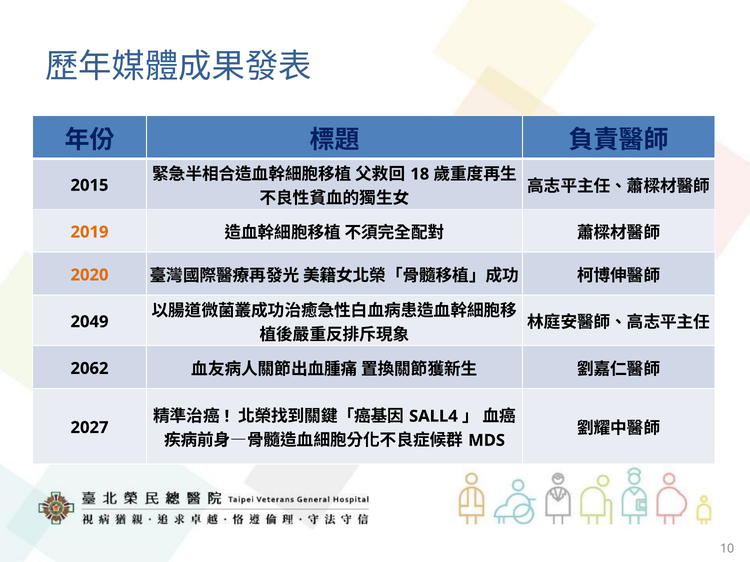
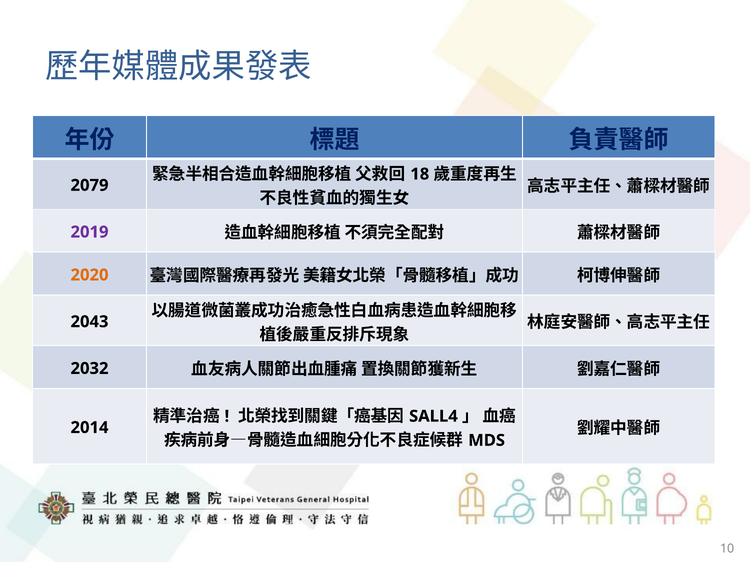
2015: 2015 -> 2079
2019 colour: orange -> purple
2049: 2049 -> 2043
2062: 2062 -> 2032
2027: 2027 -> 2014
